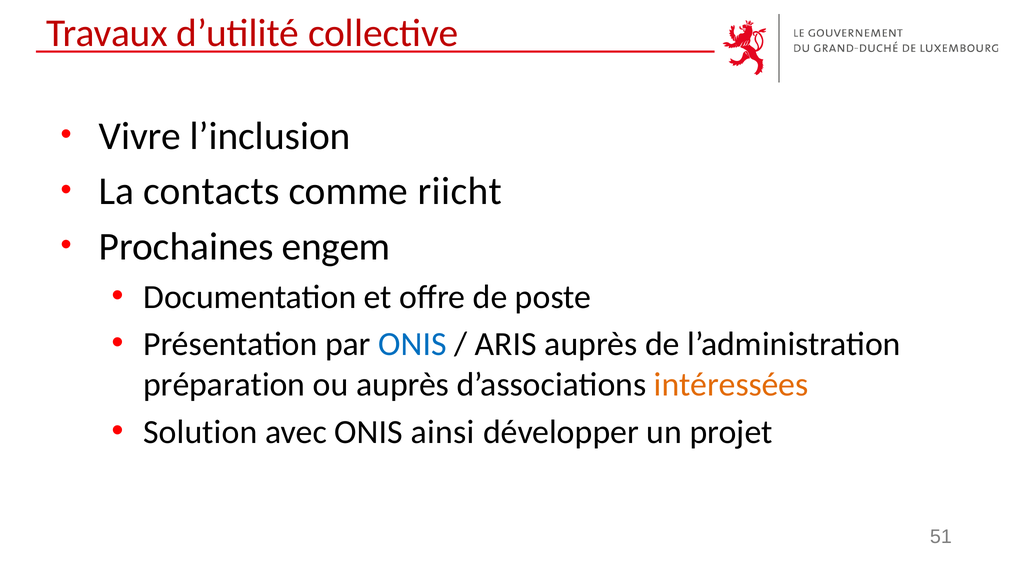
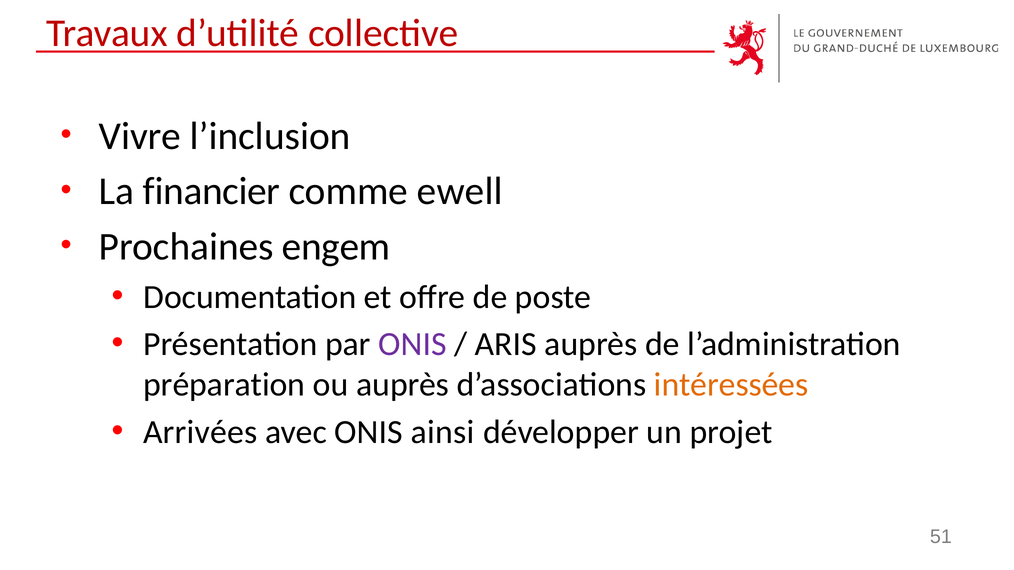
contacts: contacts -> financier
riicht: riicht -> ewell
ONIS at (413, 344) colour: blue -> purple
Solution: Solution -> Arrivées
